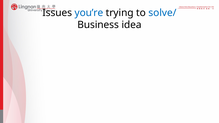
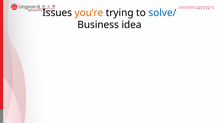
you’re colour: blue -> orange
